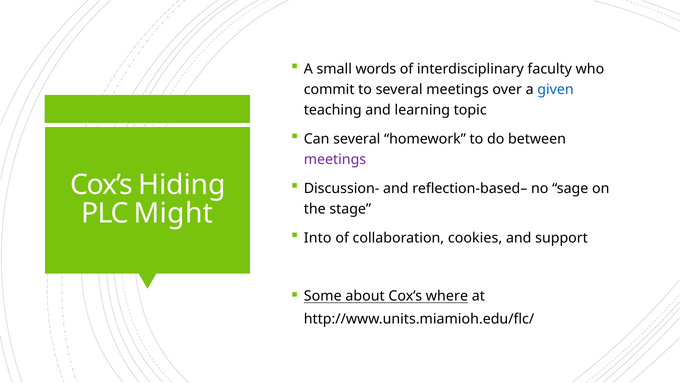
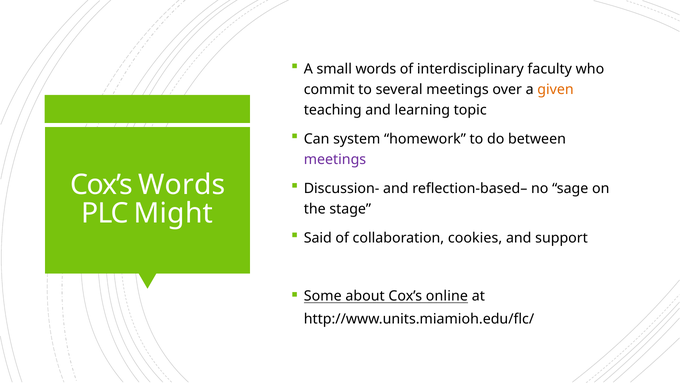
given colour: blue -> orange
Can several: several -> system
Cox’s Hiding: Hiding -> Words
Into: Into -> Said
where: where -> online
